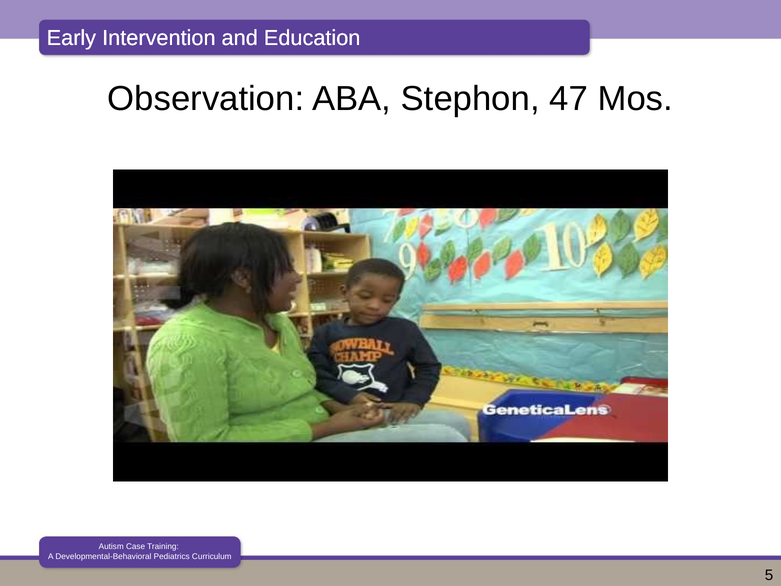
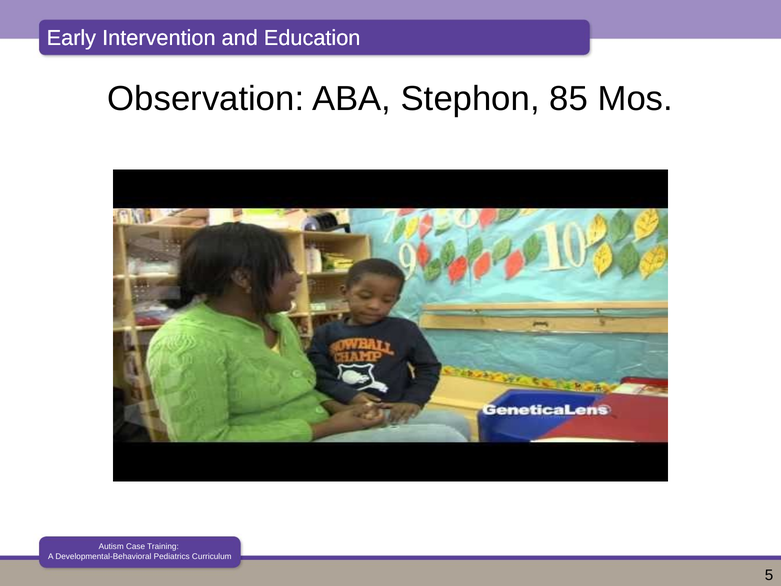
47: 47 -> 85
